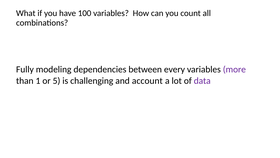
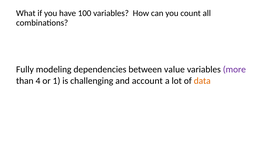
every: every -> value
1: 1 -> 4
5: 5 -> 1
data colour: purple -> orange
